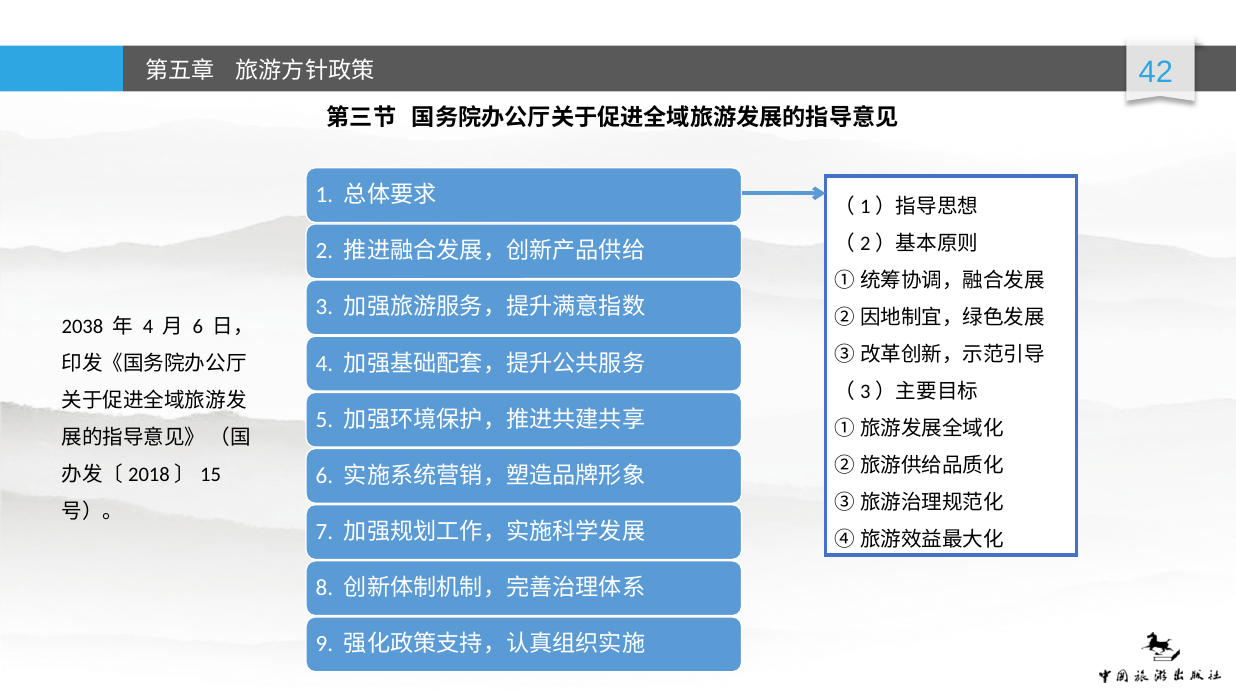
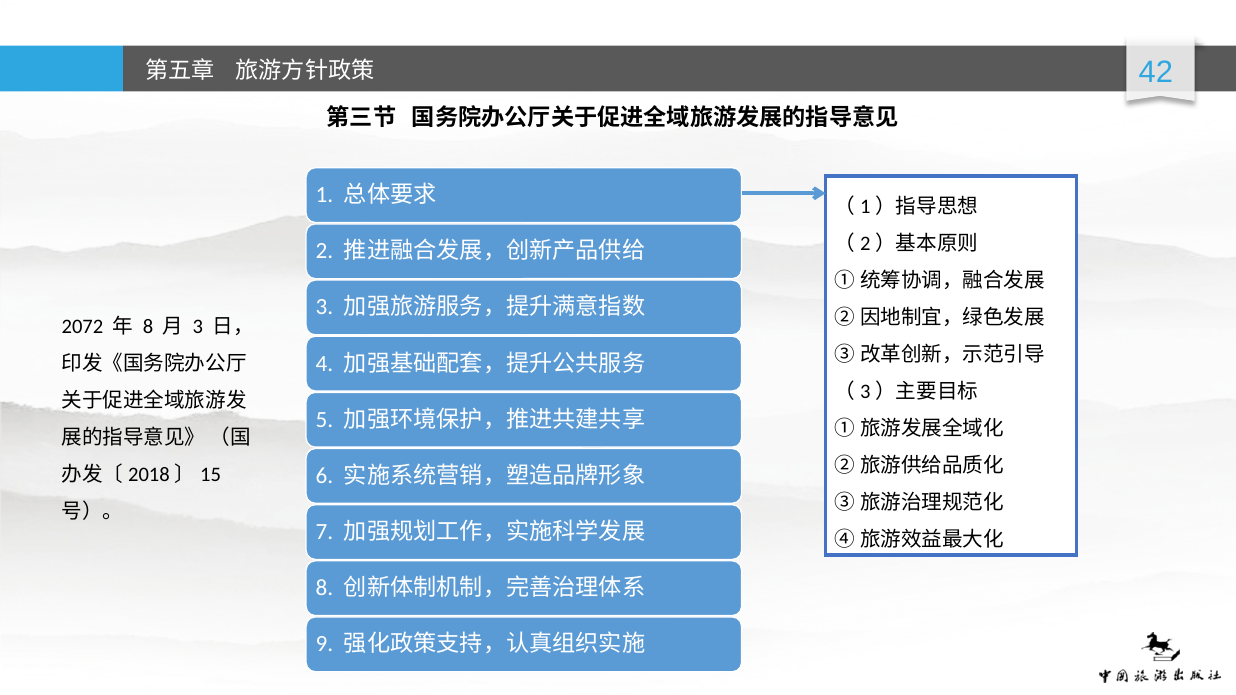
2038: 2038 -> 2072
4 at (148, 327): 4 -> 8
6 at (198, 327): 6 -> 3
